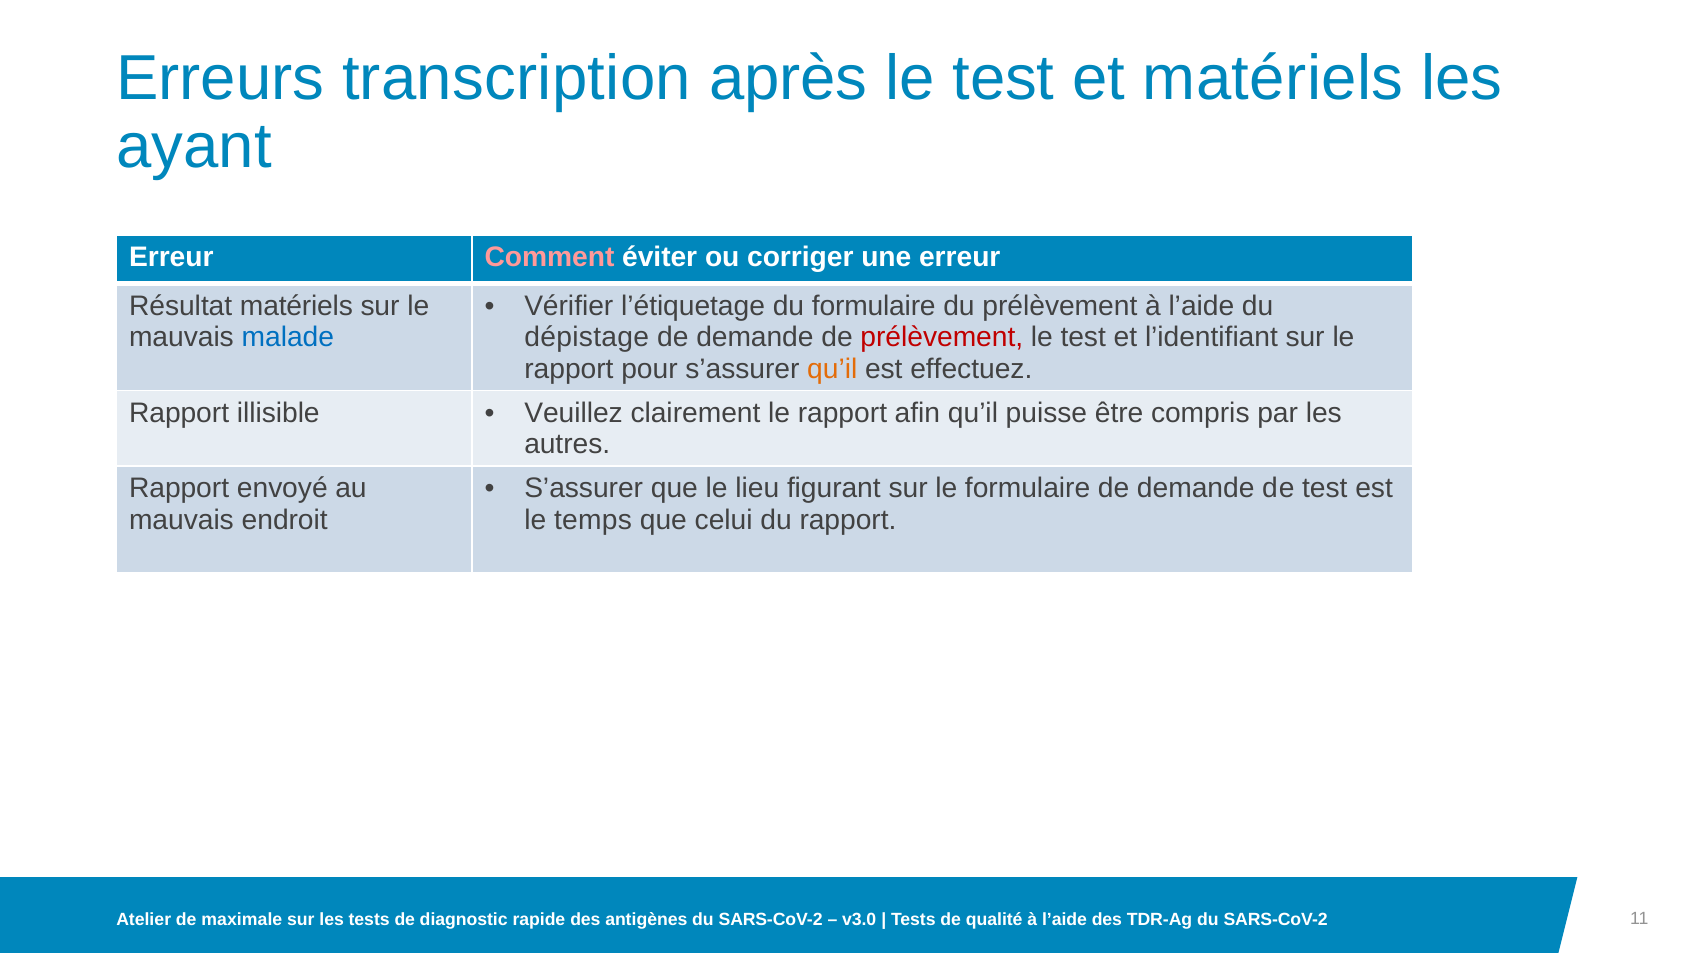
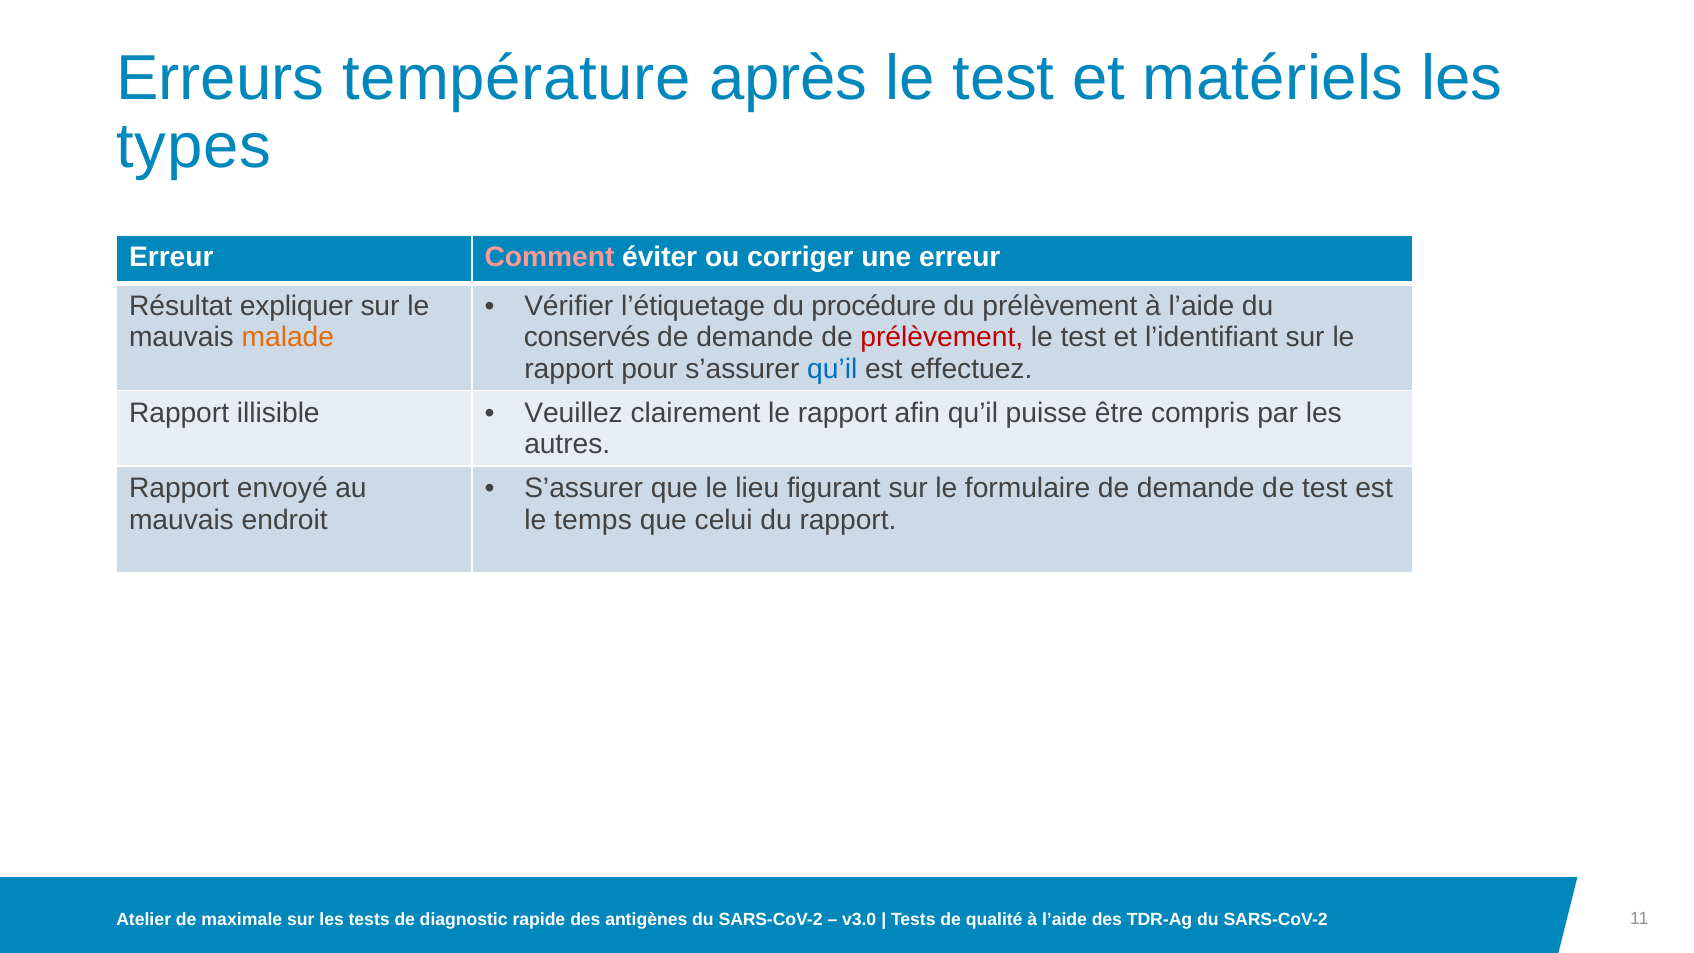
transcription: transcription -> température
ayant: ayant -> types
du formulaire: formulaire -> procédure
Résultat matériels: matériels -> expliquer
malade colour: blue -> orange
dépistage: dépistage -> conservés
qu’il at (832, 369) colour: orange -> blue
